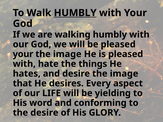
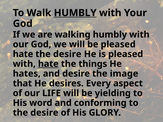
your at (23, 54): your -> hate
image at (67, 54): image -> desire
hate at (48, 64) underline: none -> present
